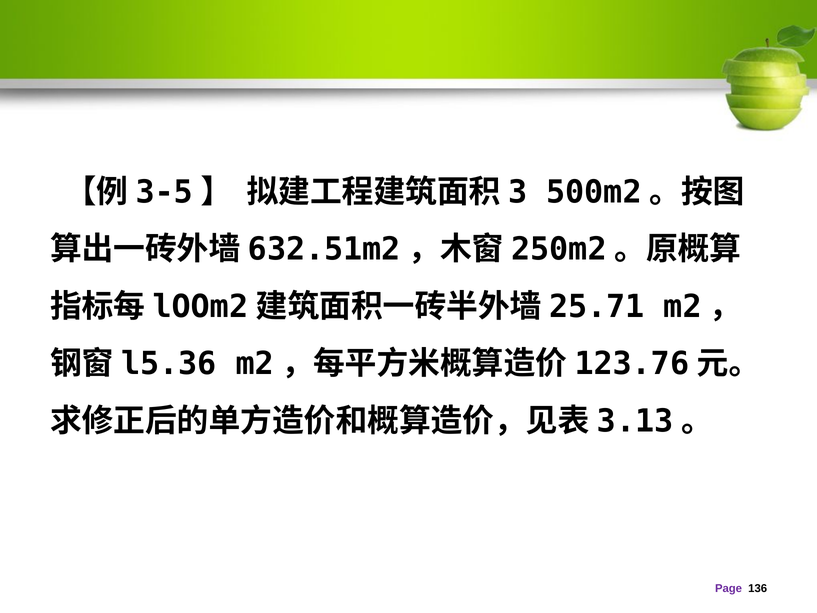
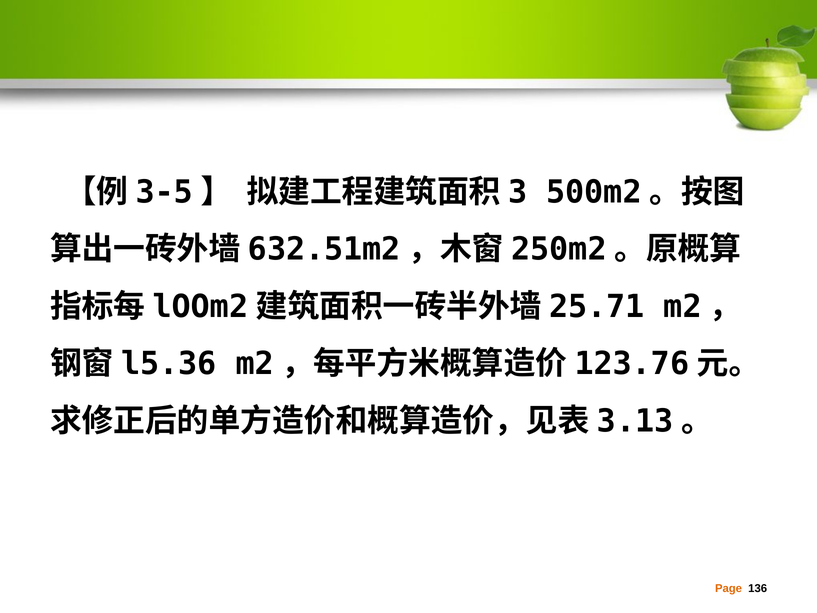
Page colour: purple -> orange
